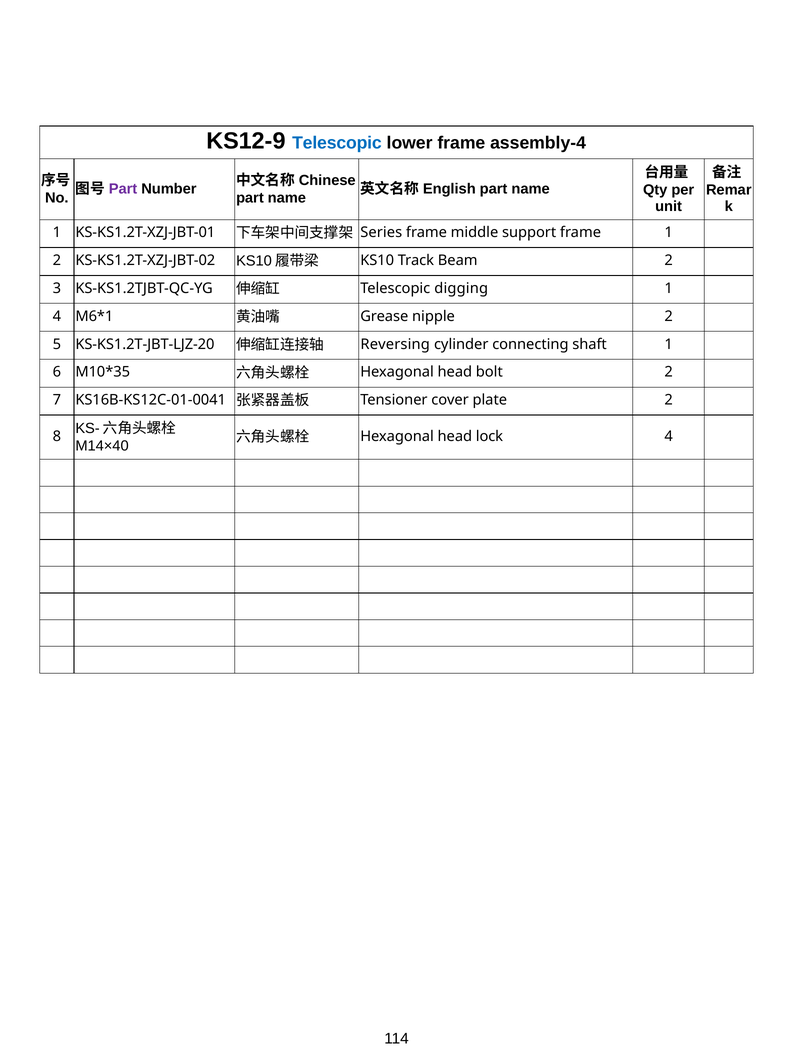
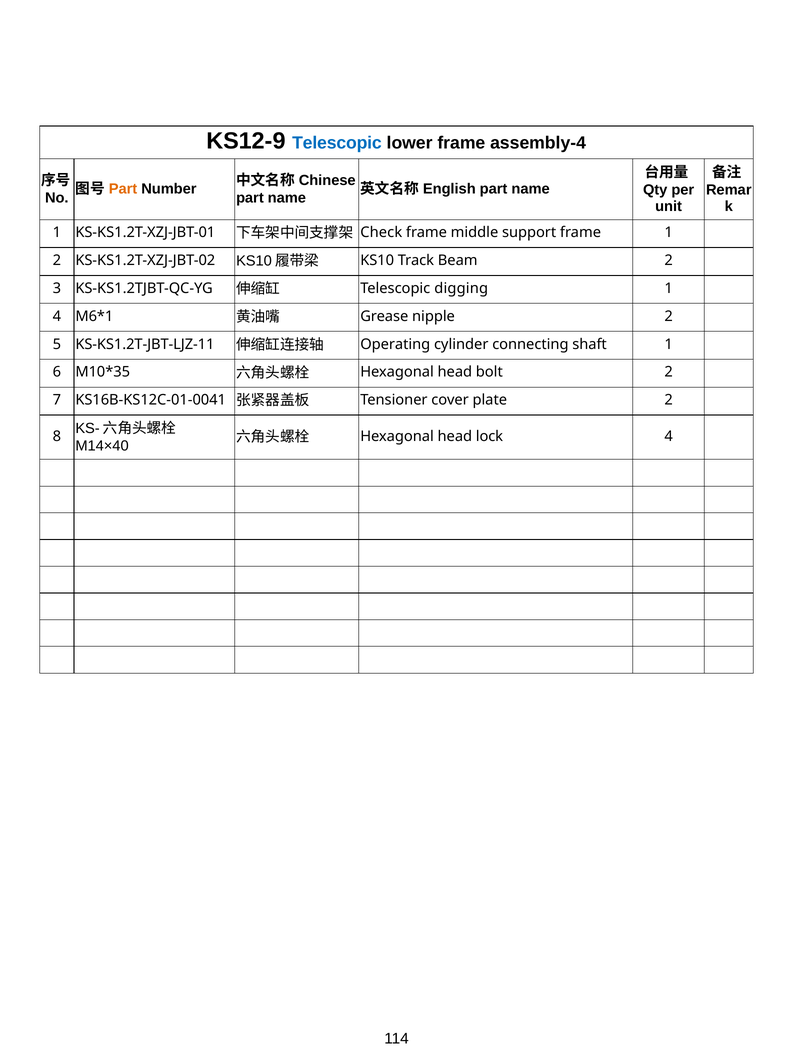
Part at (123, 189) colour: purple -> orange
Series: Series -> Check
KS-KS1.2T-JBT-LJZ-20: KS-KS1.2T-JBT-LJZ-20 -> KS-KS1.2T-JBT-LJZ-11
Reversing: Reversing -> Operating
